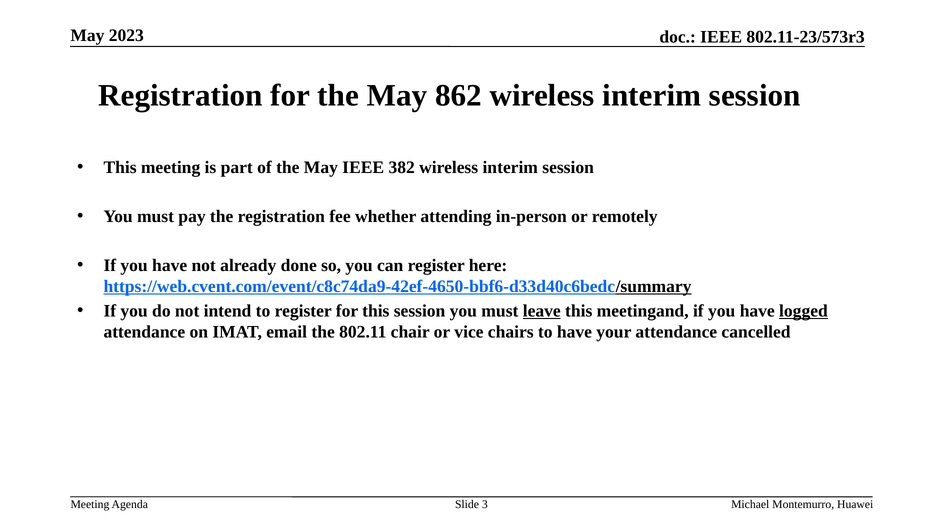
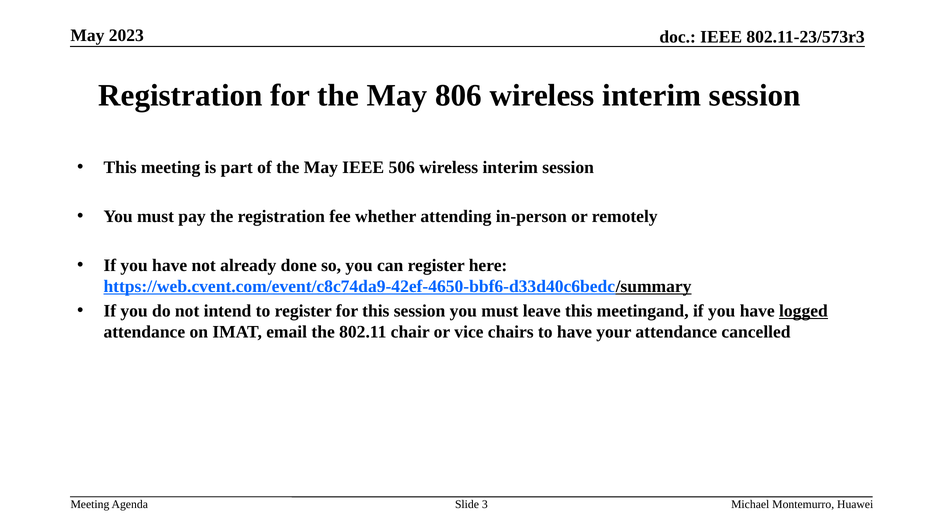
862: 862 -> 806
382: 382 -> 506
leave underline: present -> none
